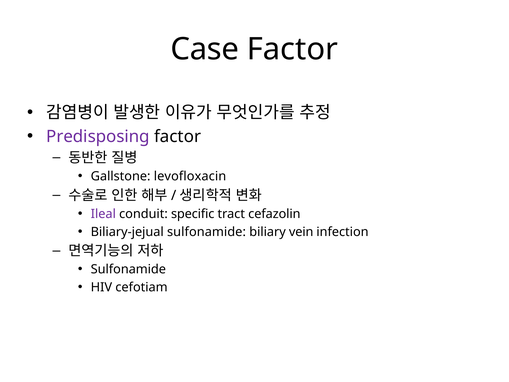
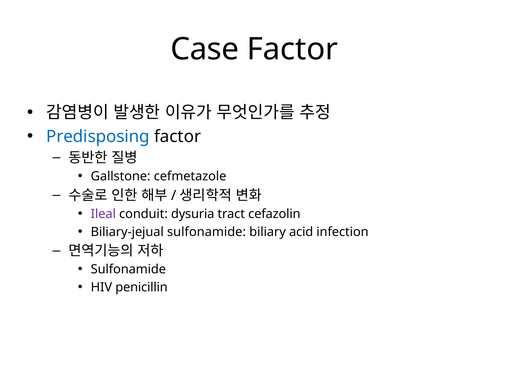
Predisposing colour: purple -> blue
levofloxacin: levofloxacin -> cefmetazole
specific: specific -> dysuria
vein: vein -> acid
cefotiam: cefotiam -> penicillin
